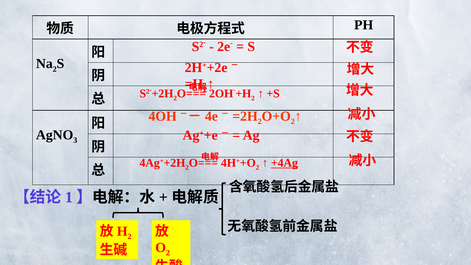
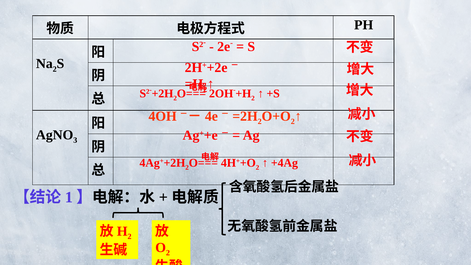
+4Ag underline: present -> none
